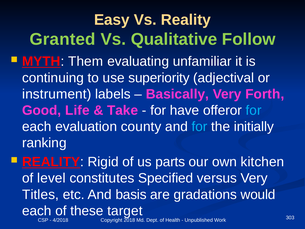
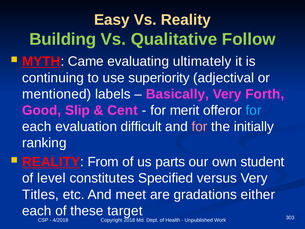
Granted: Granted -> Building
Them: Them -> Came
unfamiliar: unfamiliar -> ultimately
instrument: instrument -> mentioned
Life: Life -> Slip
Take: Take -> Cent
have: have -> merit
county: county -> difficult
for at (200, 127) colour: light blue -> pink
Rigid: Rigid -> From
kitchen: kitchen -> student
basis: basis -> meet
would: would -> either
